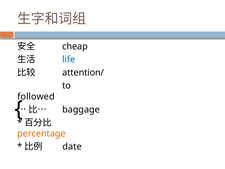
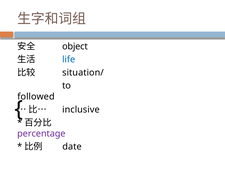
cheap: cheap -> object
attention/: attention/ -> situation/
baggage: baggage -> inclusive
percentage colour: orange -> purple
